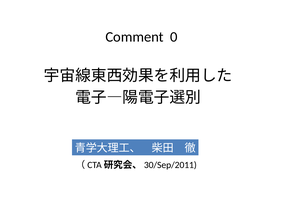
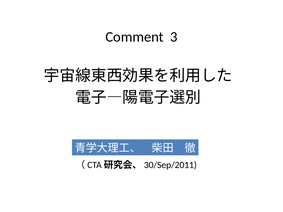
0: 0 -> 3
